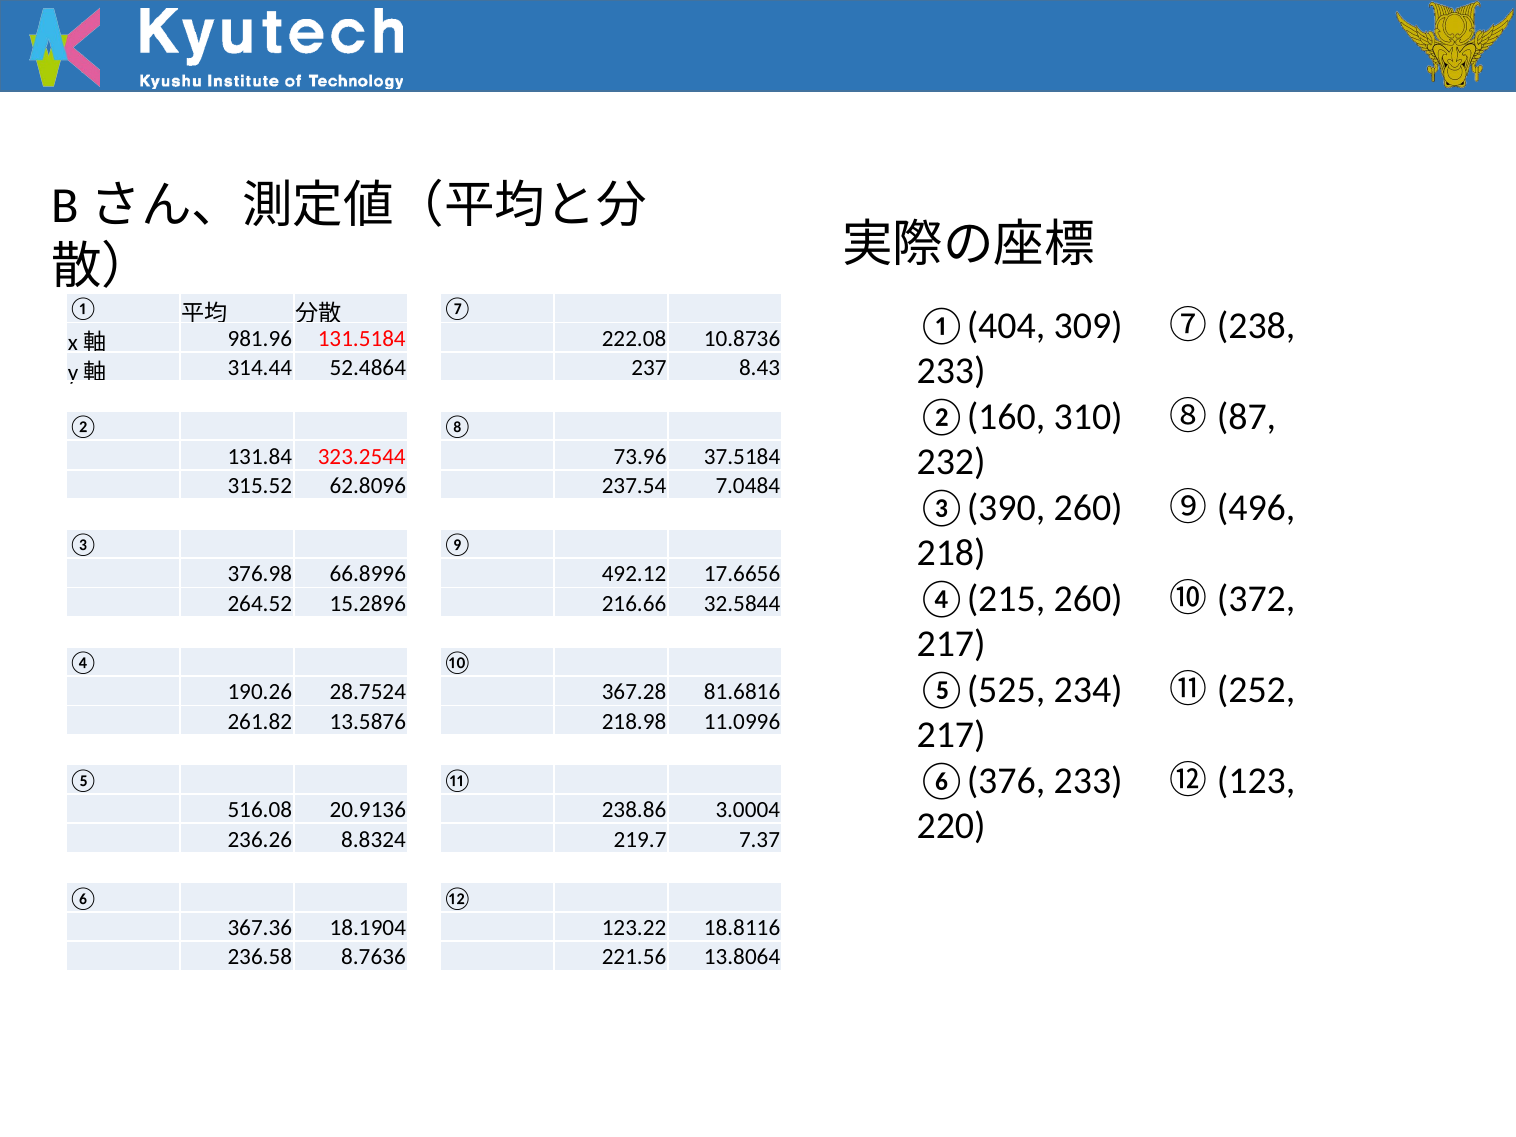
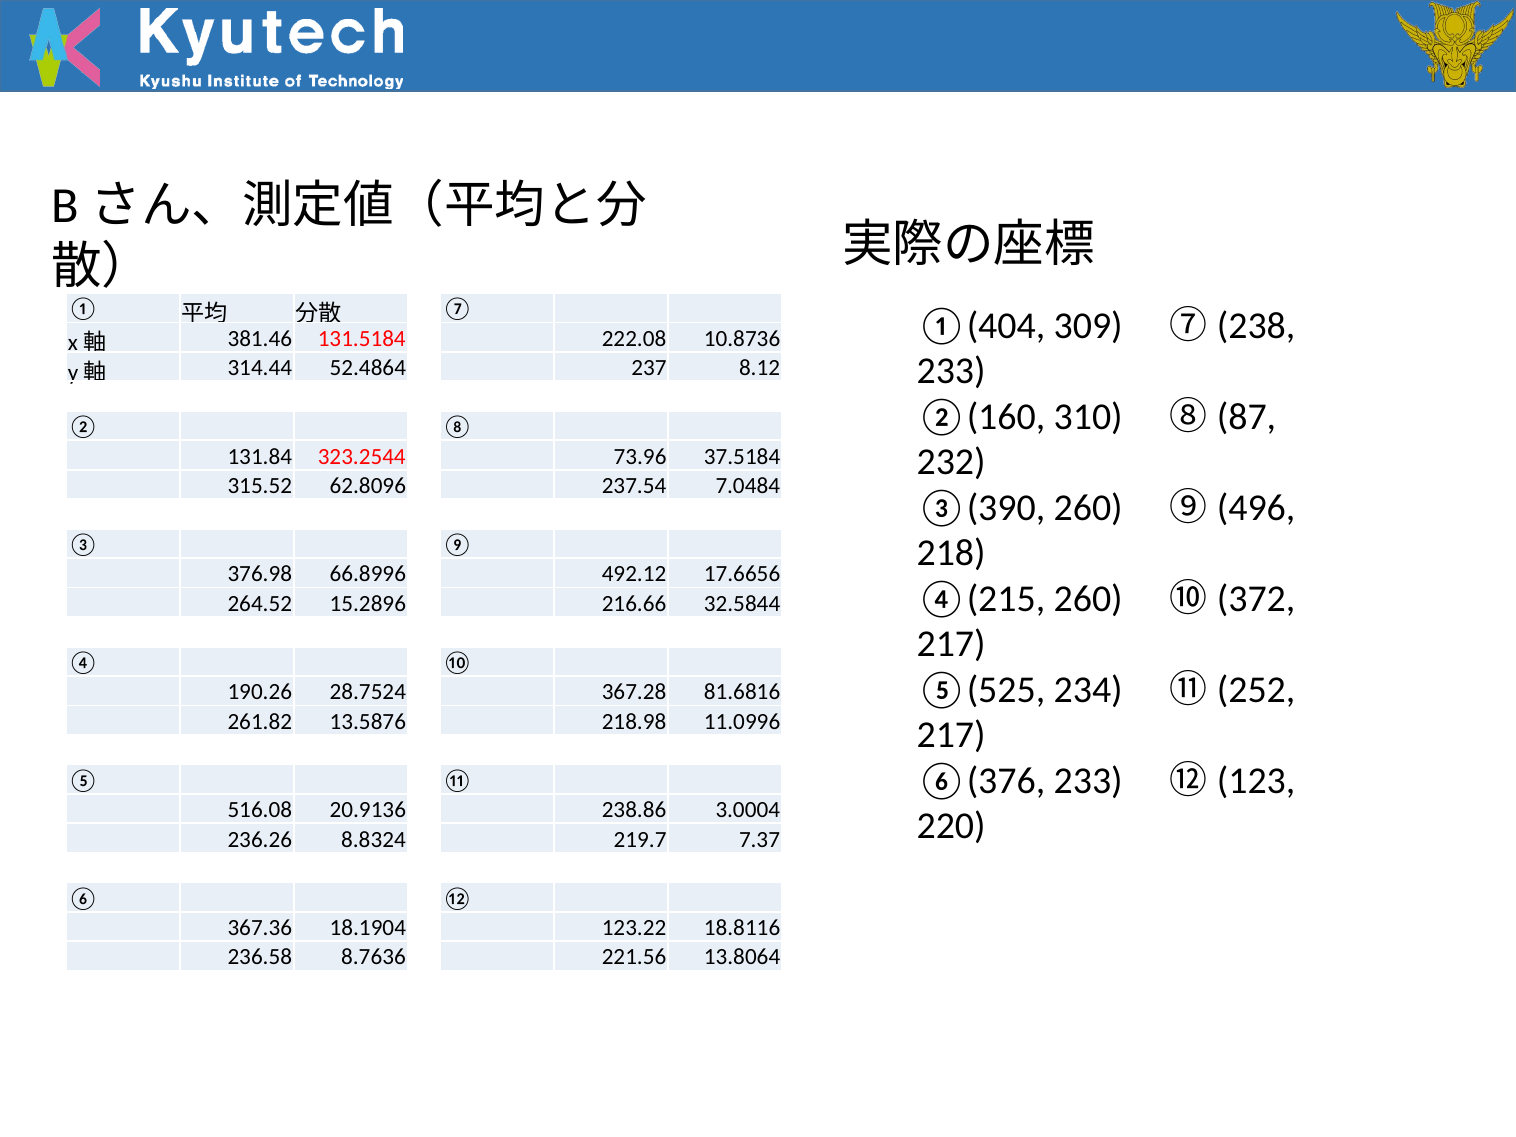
981.96: 981.96 -> 381.46
8.43: 8.43 -> 8.12
